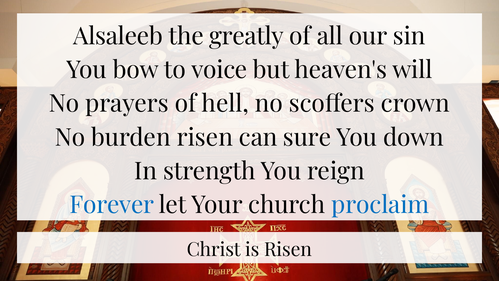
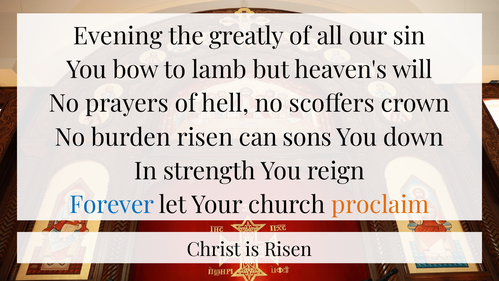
Alsaleeb: Alsaleeb -> Evening
voice: voice -> lamb
sure: sure -> sons
proclaim colour: blue -> orange
